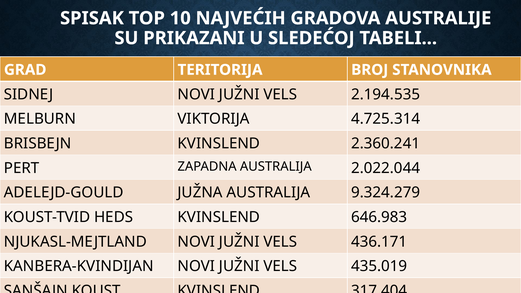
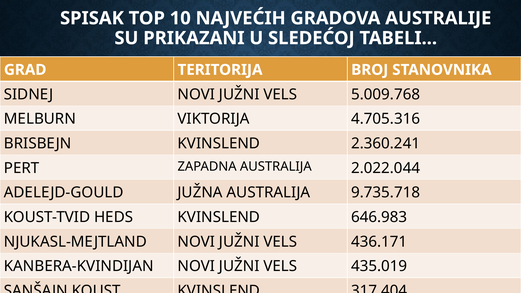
2.194.535: 2.194.535 -> 5.009.768
4.725.314: 4.725.314 -> 4.705.316
9.324.279: 9.324.279 -> 9.735.718
